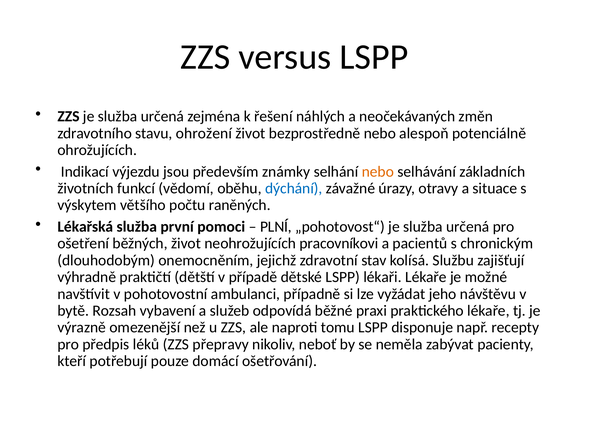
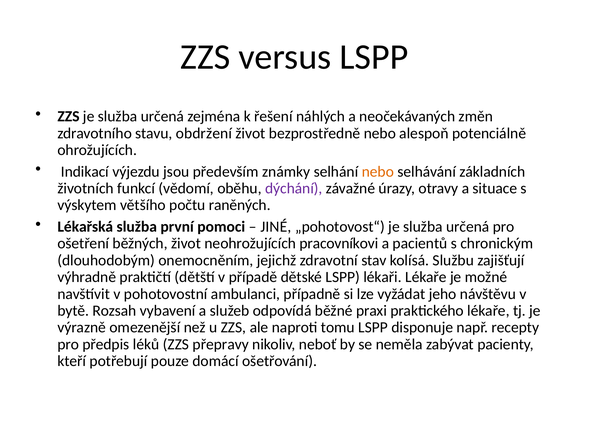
ohrožení: ohrožení -> obdržení
dýchání colour: blue -> purple
PLNÍ: PLNÍ -> JINÉ
